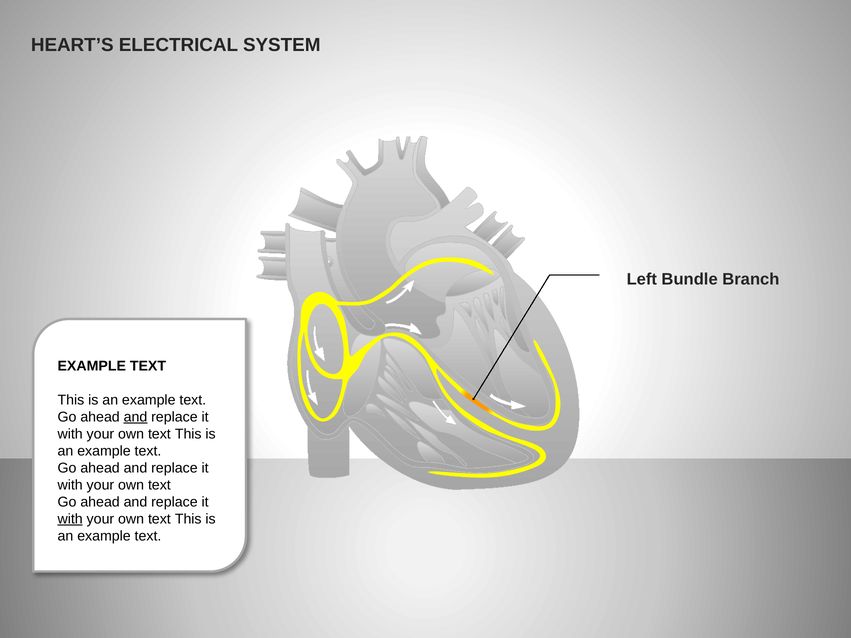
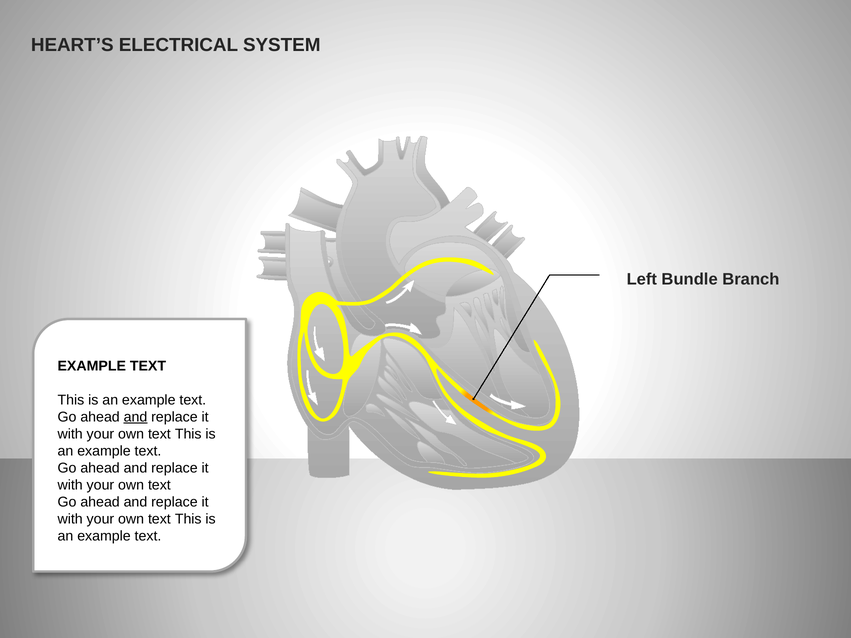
with at (70, 519) underline: present -> none
